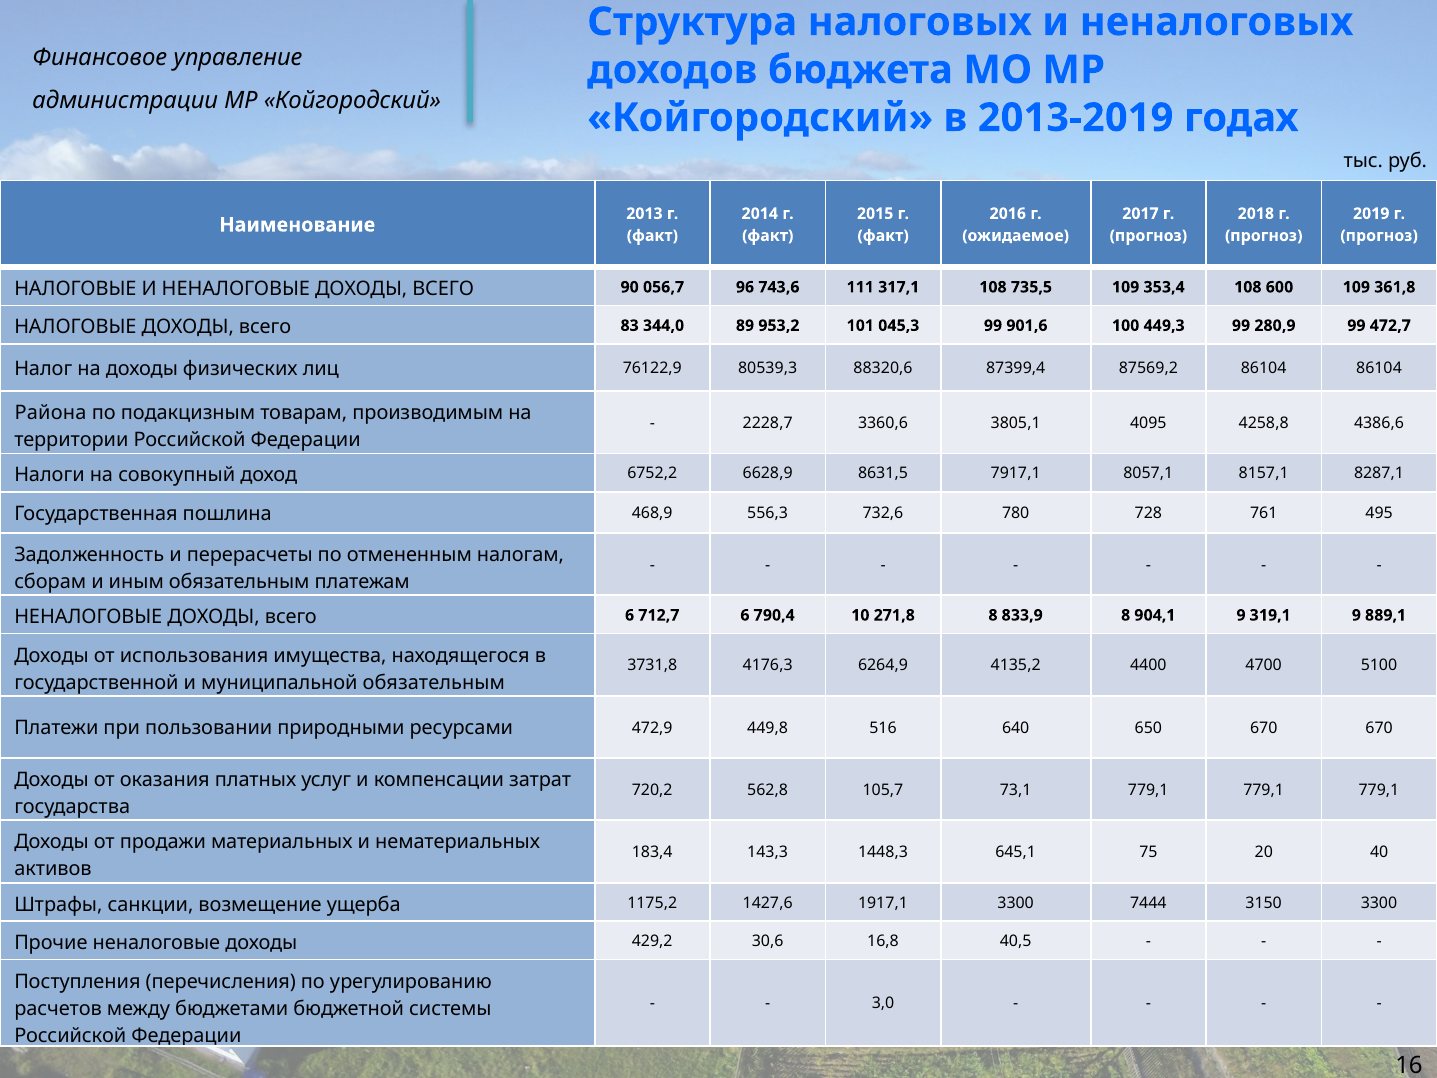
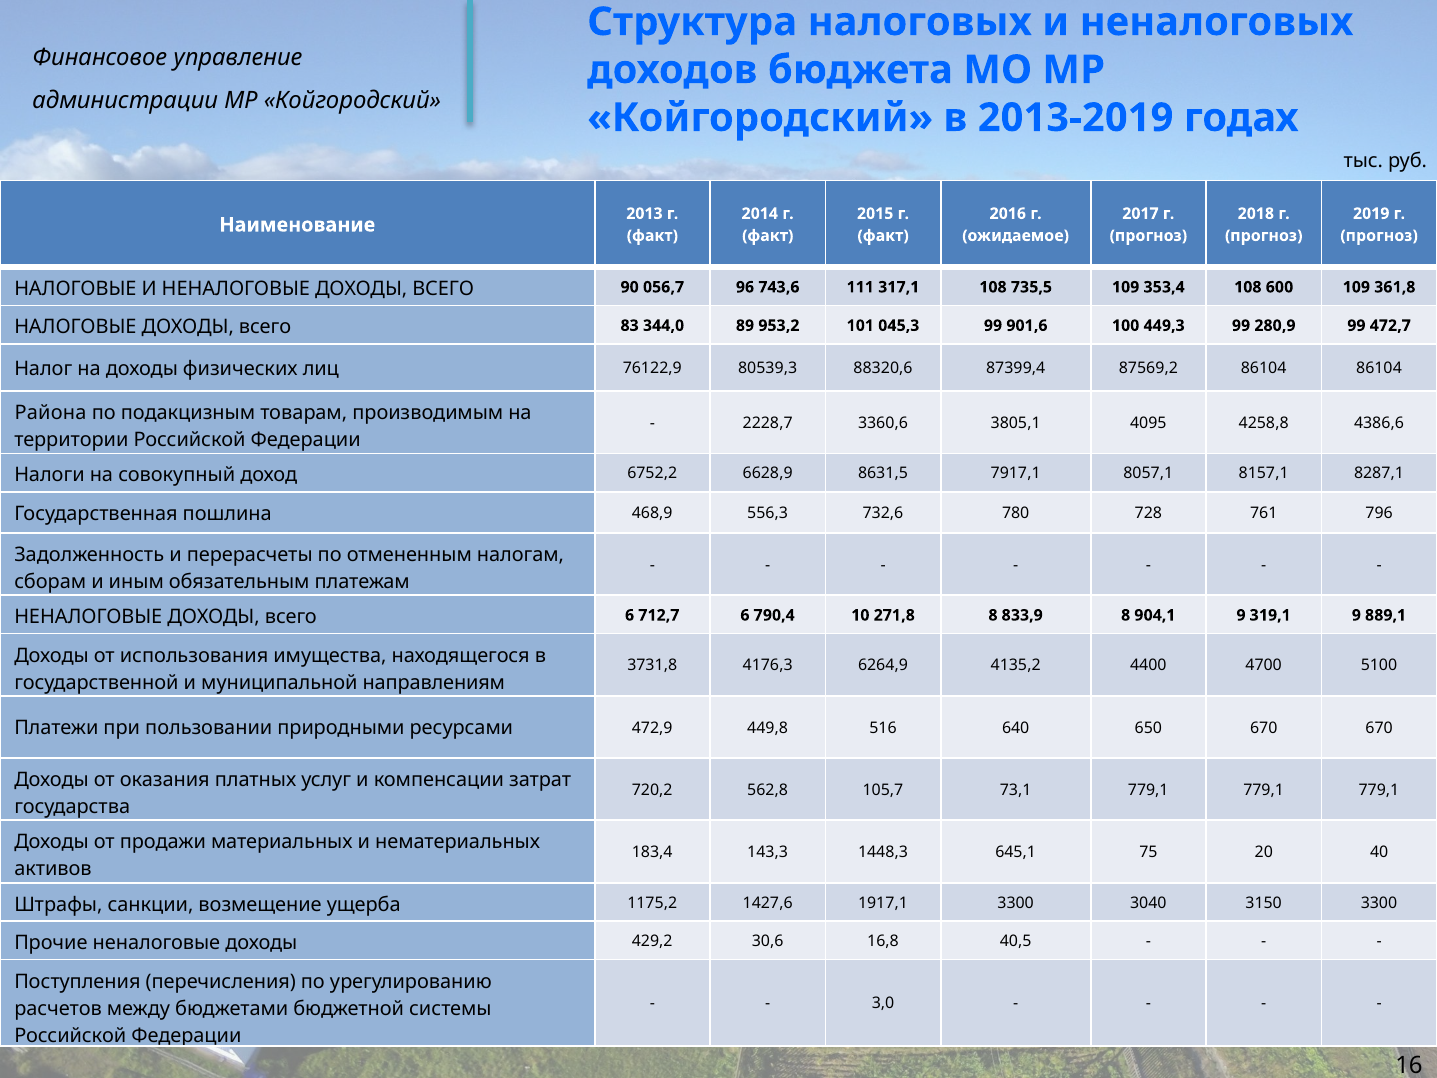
495: 495 -> 796
муниципальной обязательным: обязательным -> направлениям
7444: 7444 -> 3040
